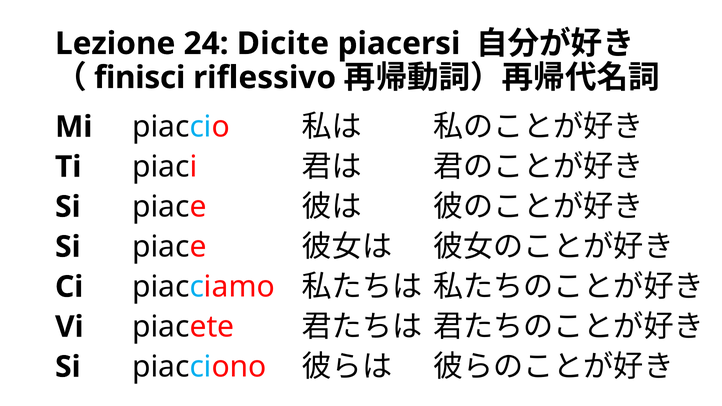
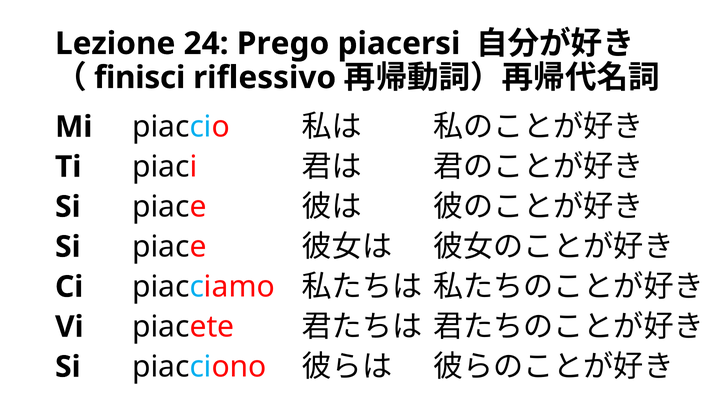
Dicite: Dicite -> Prego
